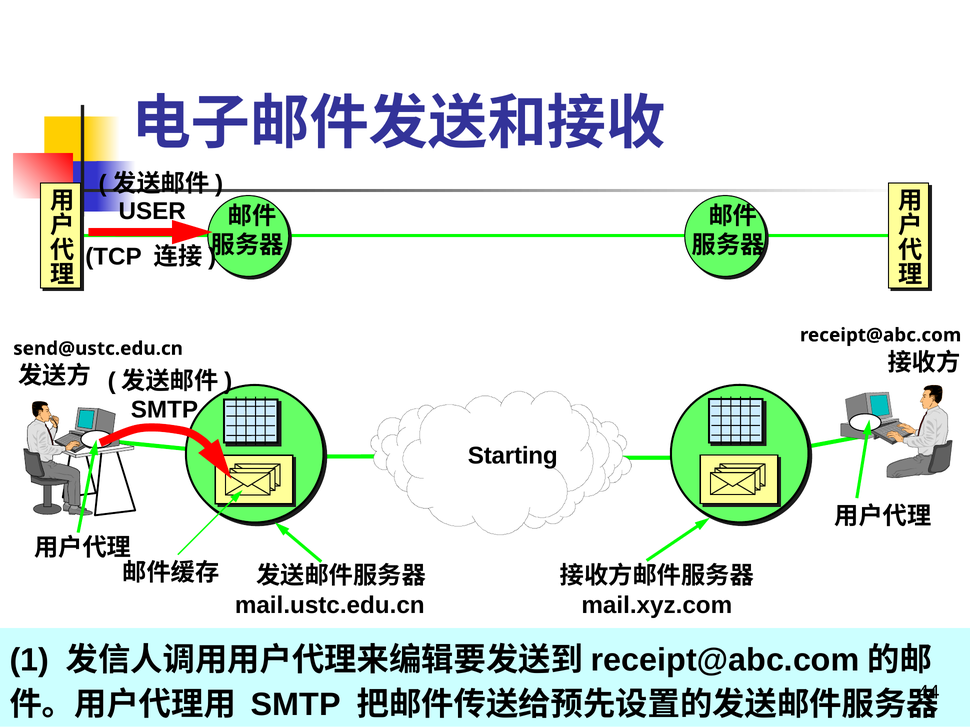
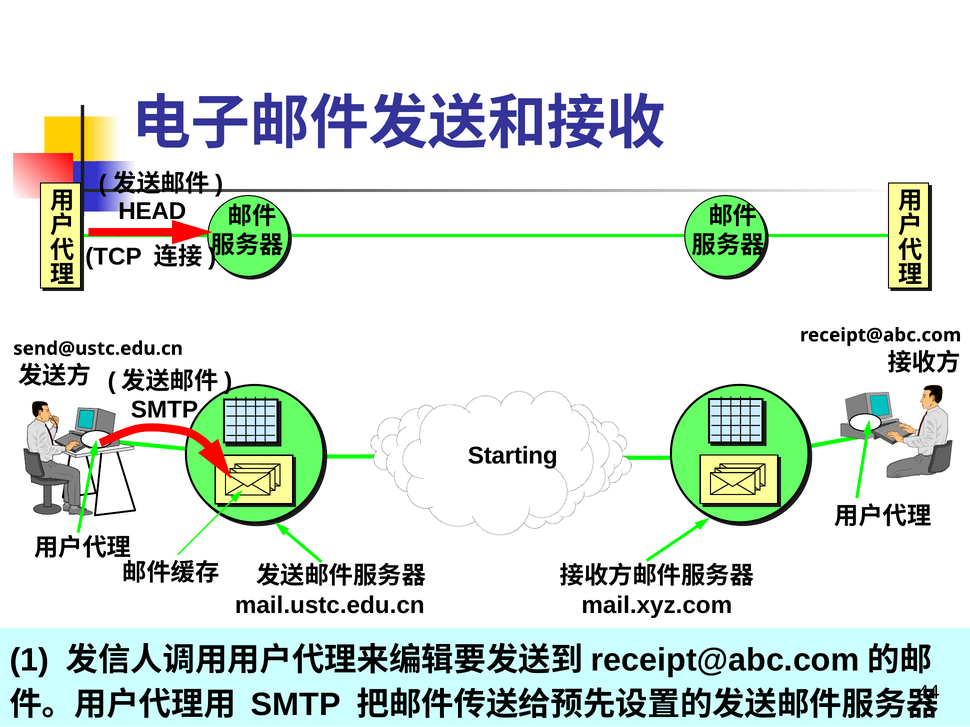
USER: USER -> HEAD
